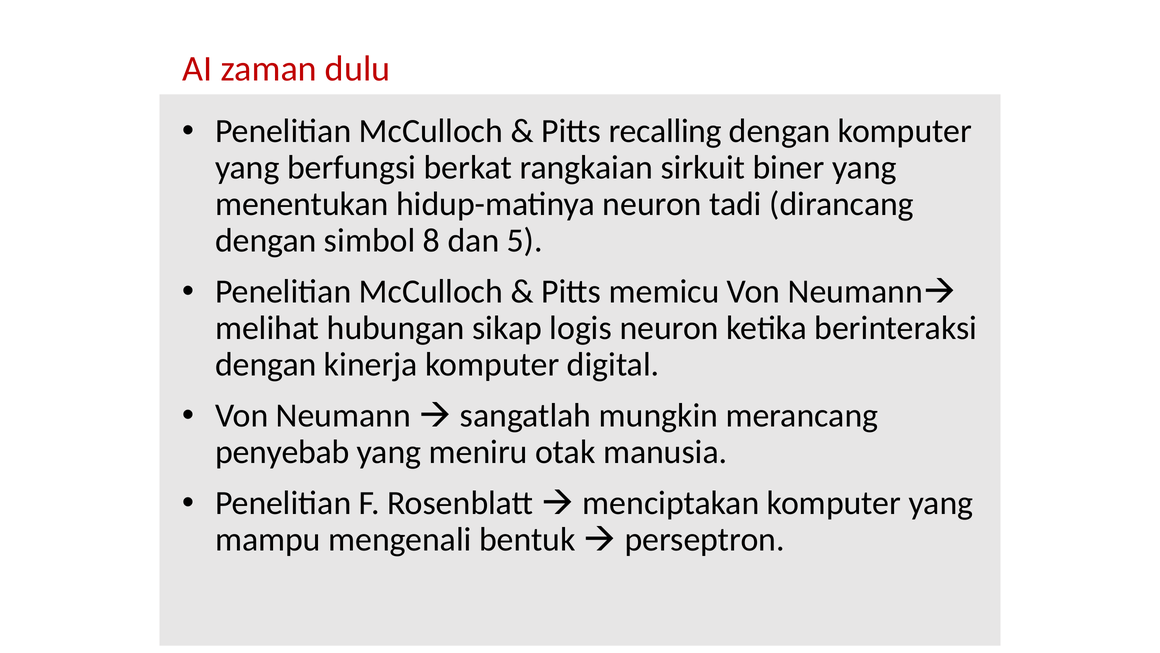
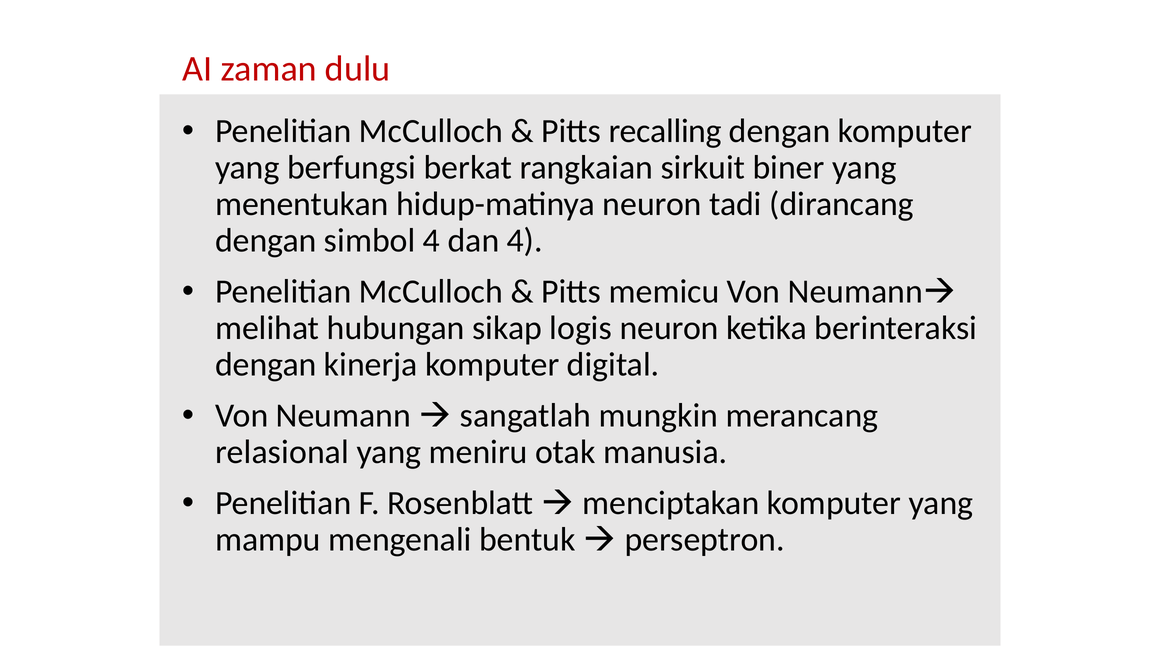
simbol 8: 8 -> 4
dan 5: 5 -> 4
penyebab: penyebab -> relasional
